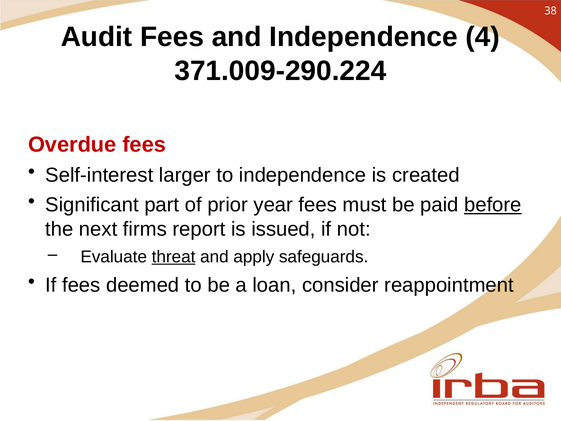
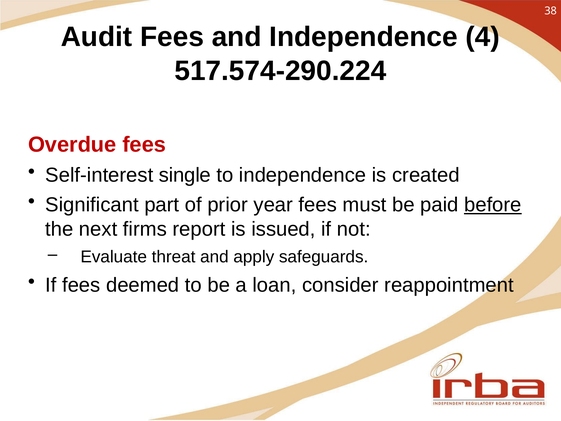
371.009-290.224: 371.009-290.224 -> 517.574-290.224
larger: larger -> single
threat underline: present -> none
